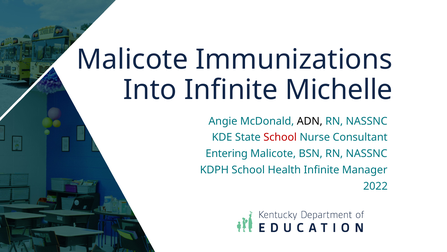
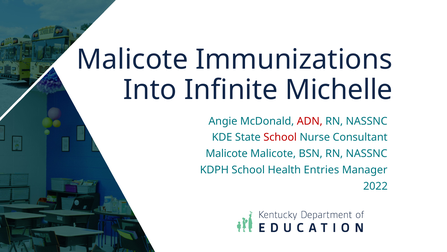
ADN colour: black -> red
Entering at (227, 153): Entering -> Malicote
Health Infinite: Infinite -> Entries
